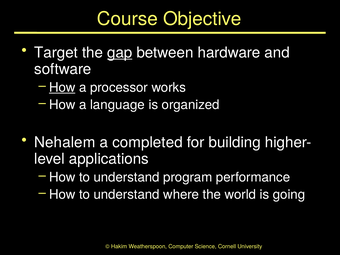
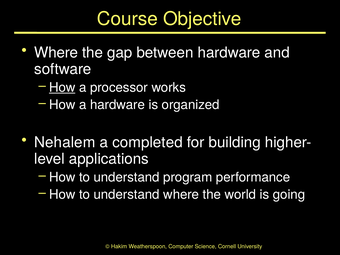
Target at (56, 53): Target -> Where
gap underline: present -> none
a language: language -> hardware
